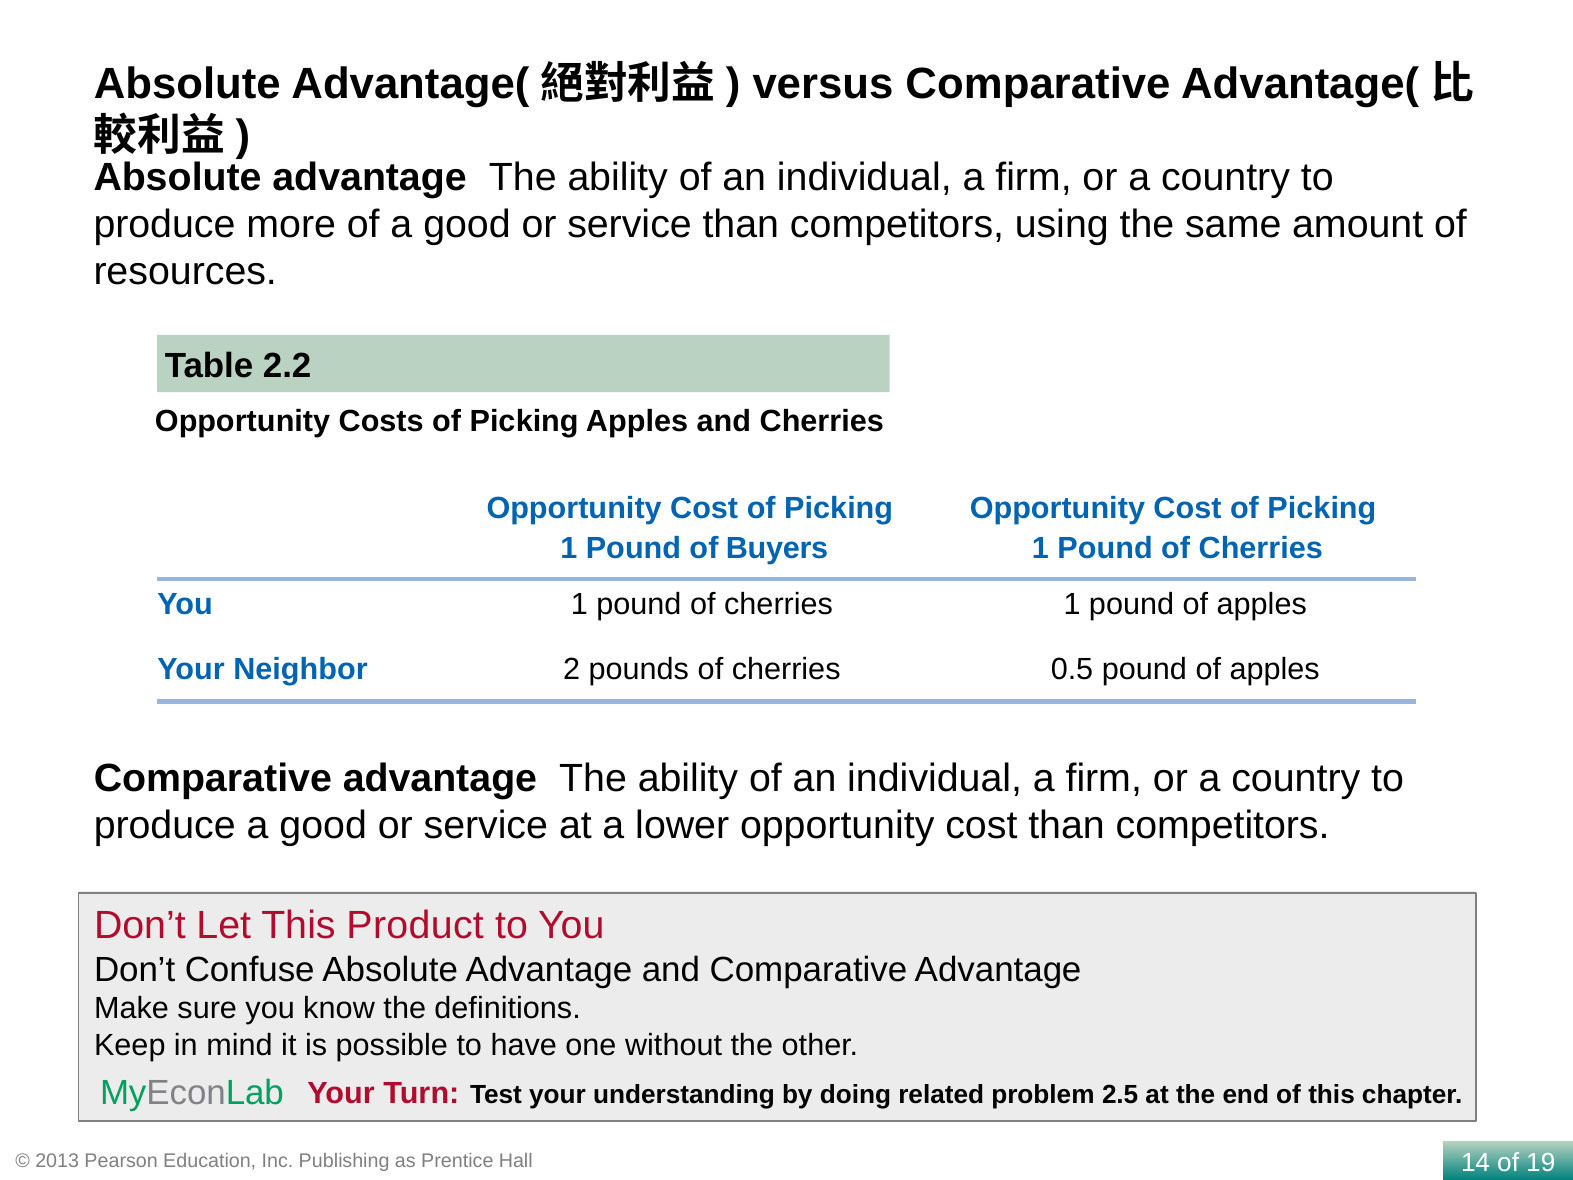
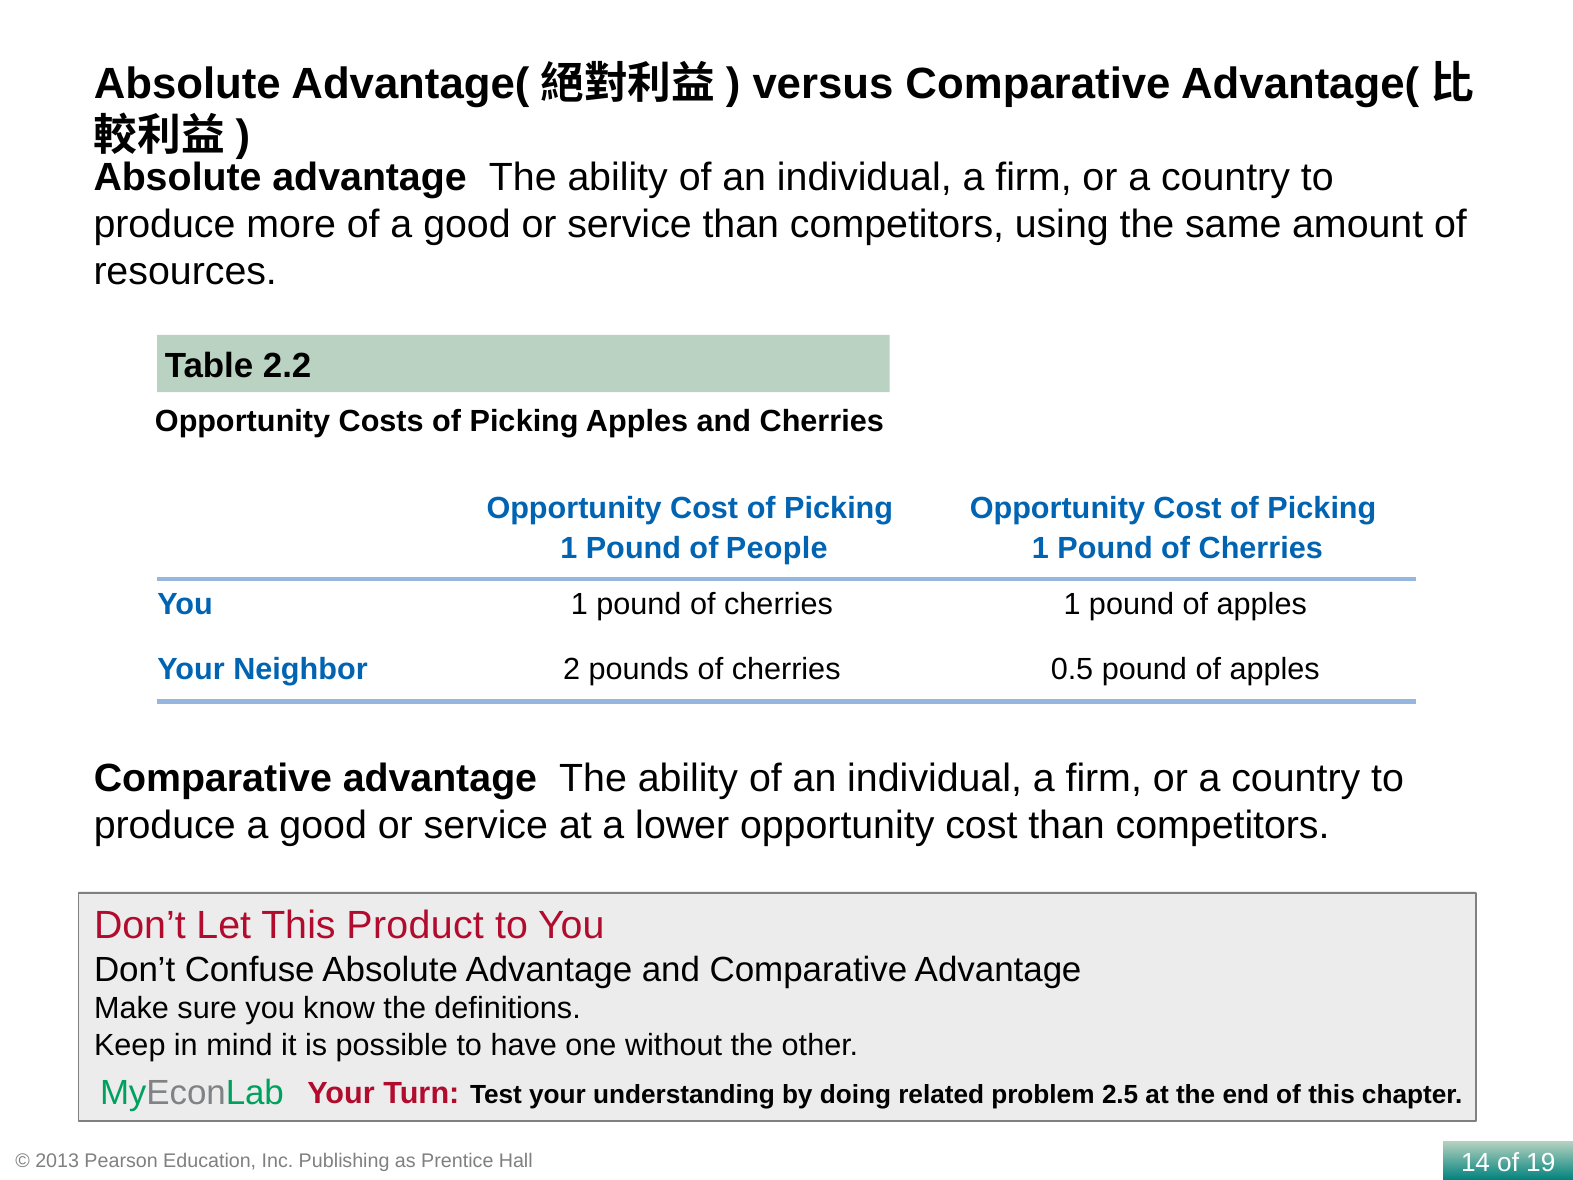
Buyers: Buyers -> People
